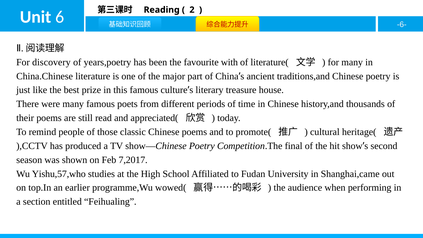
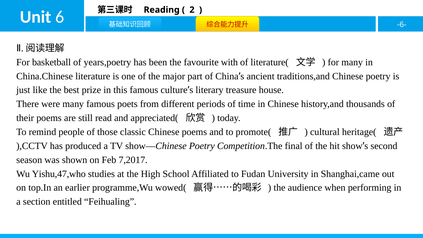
discovery: discovery -> basketball
Yishu,57,who: Yishu,57,who -> Yishu,47,who
